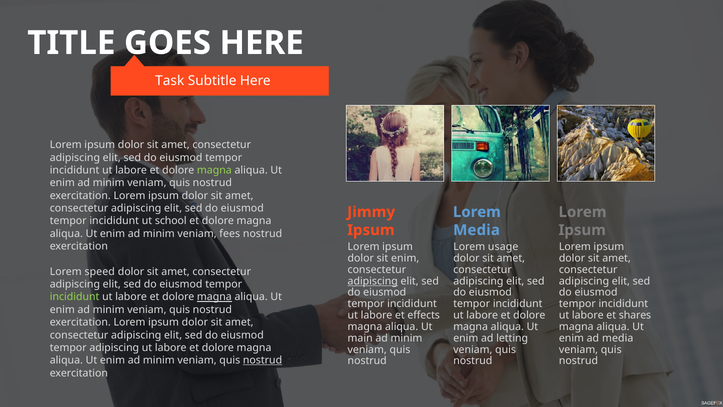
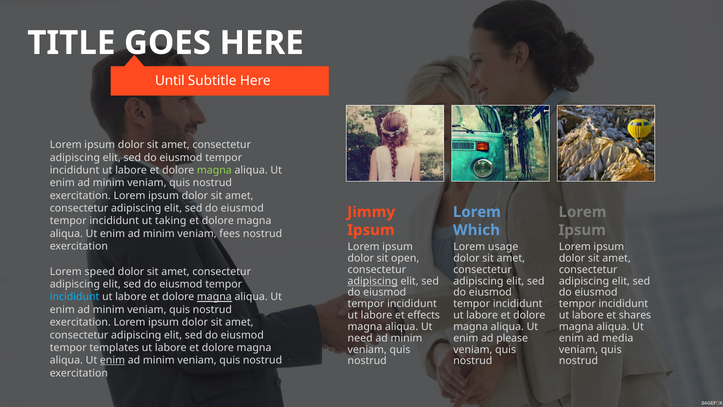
Task: Task -> Until
school: school -> taking
Media at (476, 230): Media -> Which
sit enim: enim -> open
incididunt at (75, 297) colour: light green -> light blue
main: main -> need
letting: letting -> please
tempor adipiscing: adipiscing -> templates
enim at (112, 360) underline: none -> present
nostrud at (263, 360) underline: present -> none
